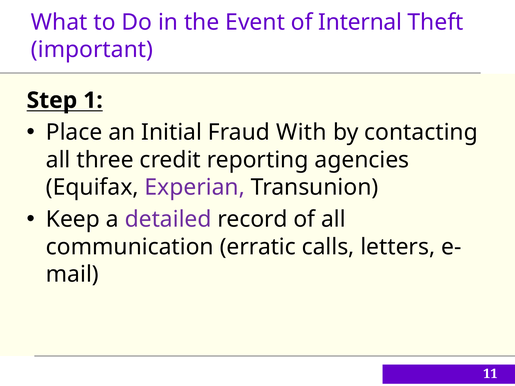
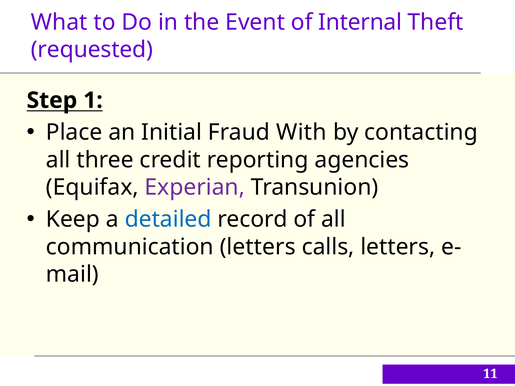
important: important -> requested
detailed colour: purple -> blue
communication erratic: erratic -> letters
